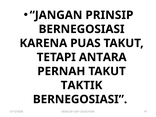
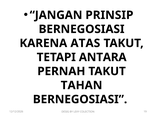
PUAS: PUAS -> ATAS
TAKTIK: TAKTIK -> TAHAN
